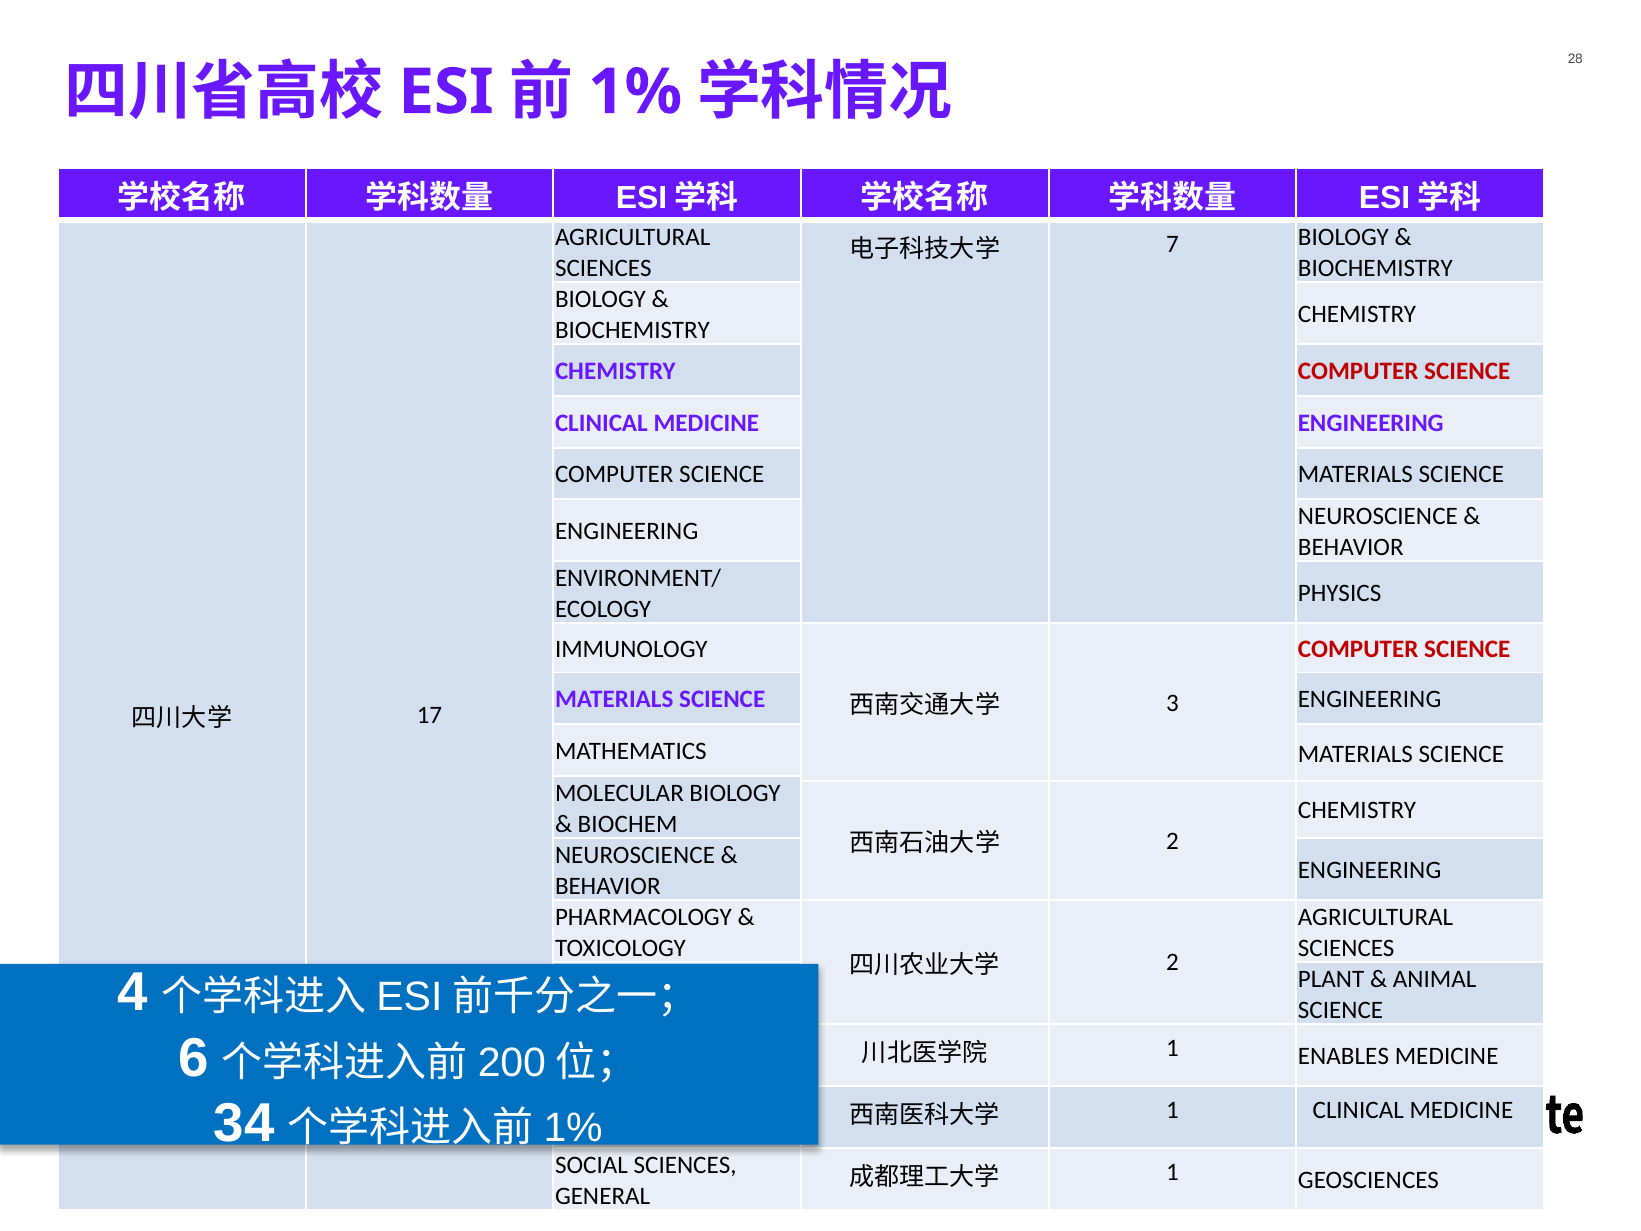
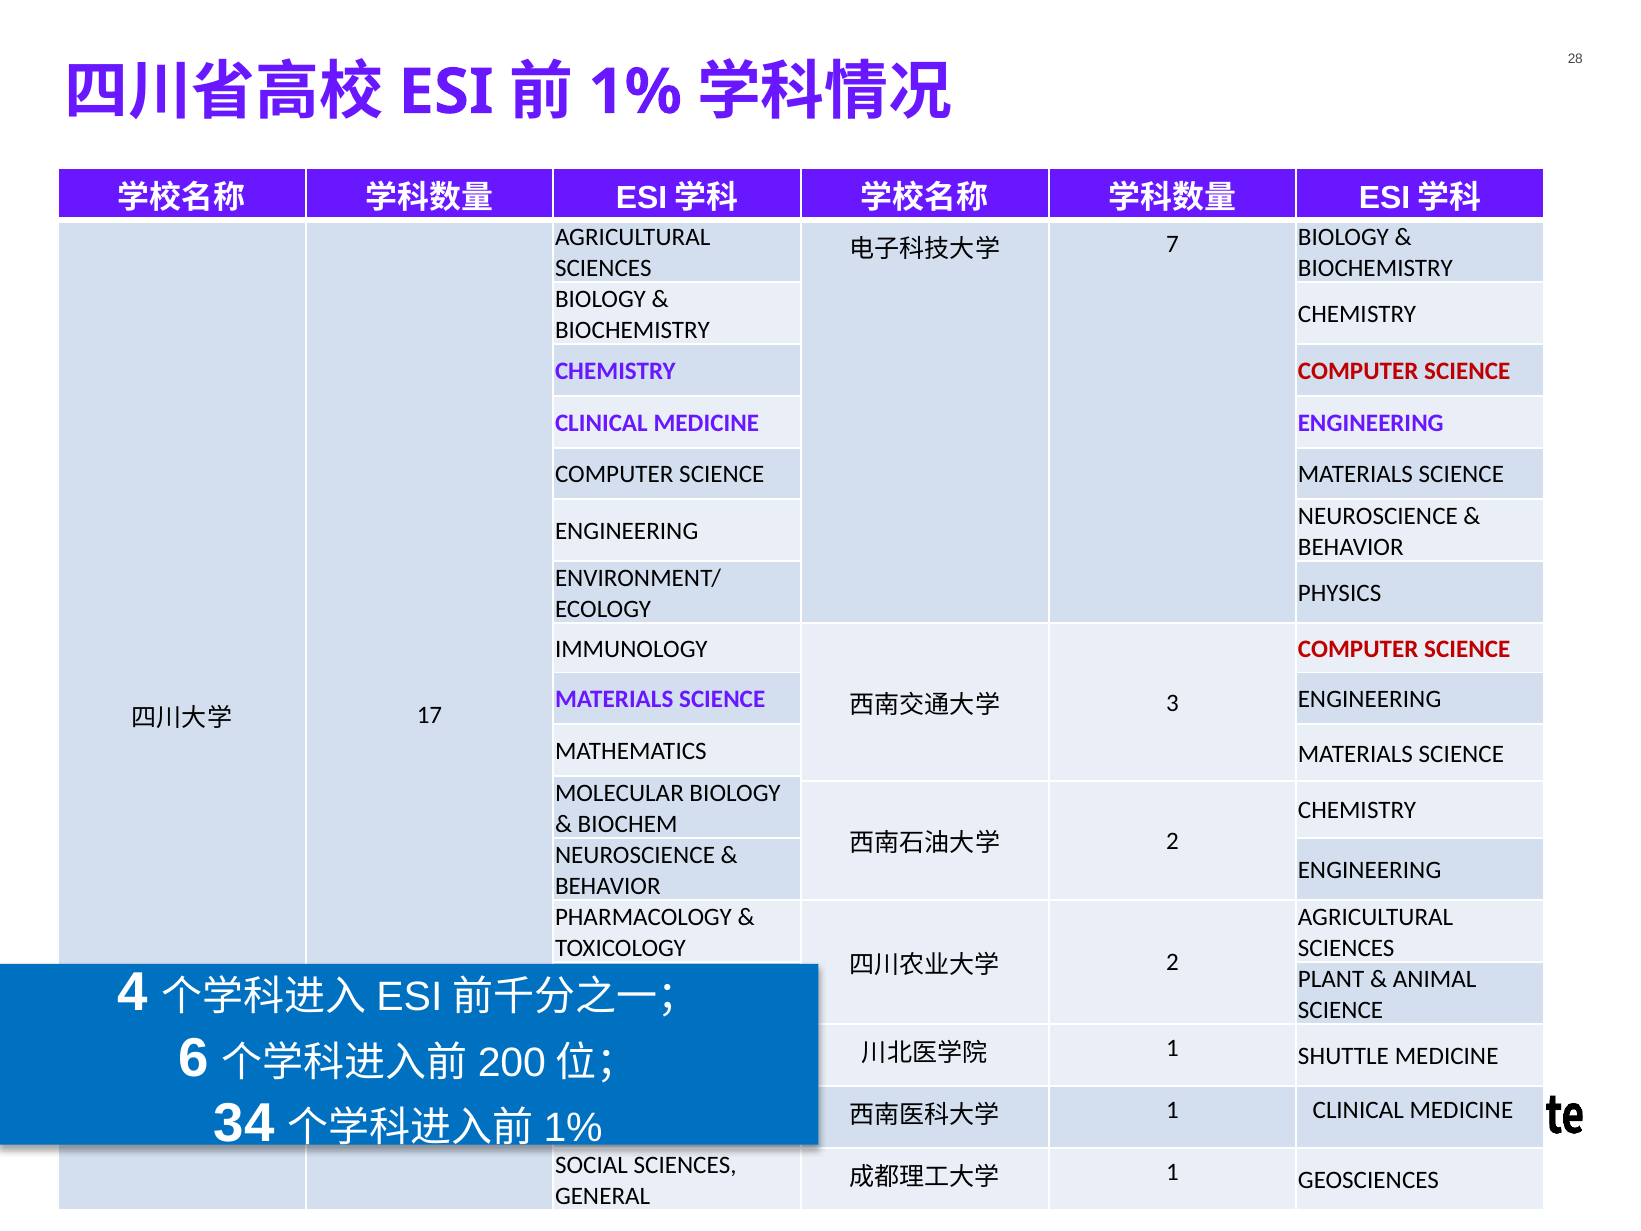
ENABLES: ENABLES -> SHUTTLE
